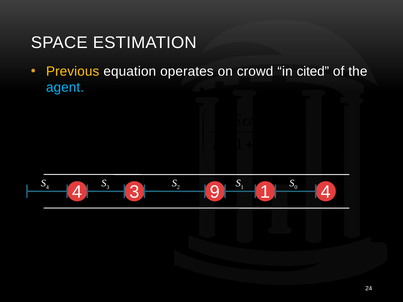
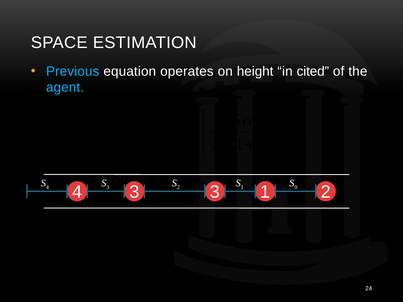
Previous colour: yellow -> light blue
crowd: crowd -> height
4 9: 9 -> 3
1 4: 4 -> 2
